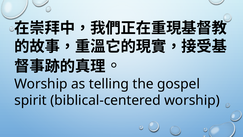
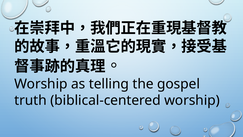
spirit: spirit -> truth
